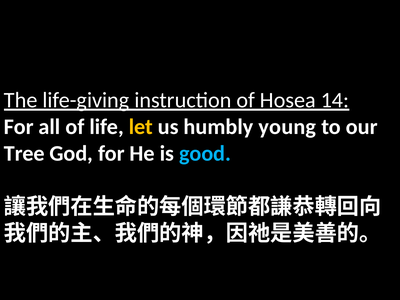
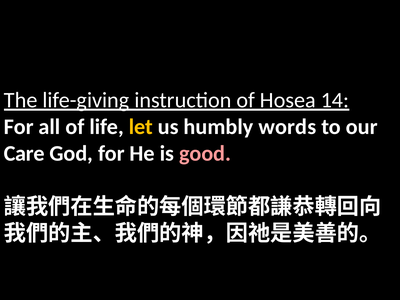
young: young -> words
Tree: Tree -> Care
good colour: light blue -> pink
